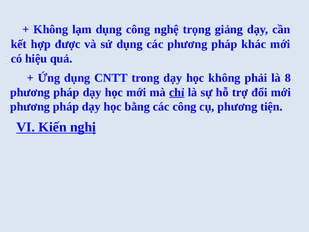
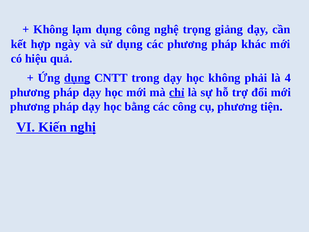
được: được -> ngày
dụng at (77, 78) underline: none -> present
8: 8 -> 4
